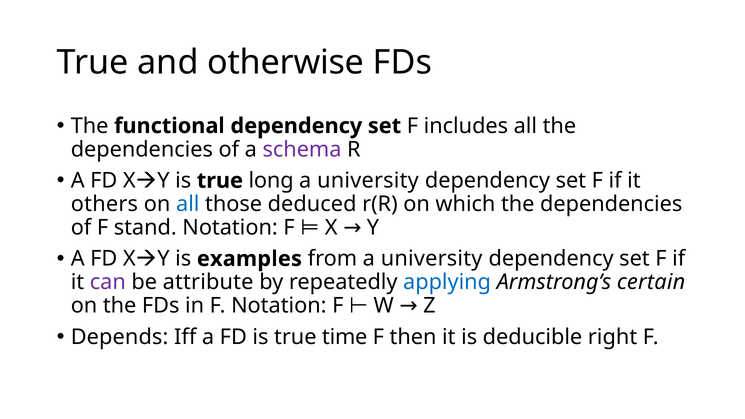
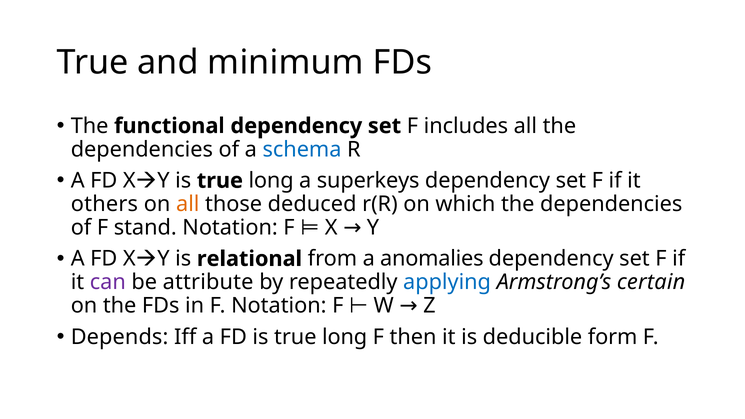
otherwise: otherwise -> minimum
schema colour: purple -> blue
university at (368, 181): university -> superkeys
all at (188, 204) colour: blue -> orange
examples: examples -> relational
from a university: university -> anomalies
FD is true time: time -> long
right: right -> form
